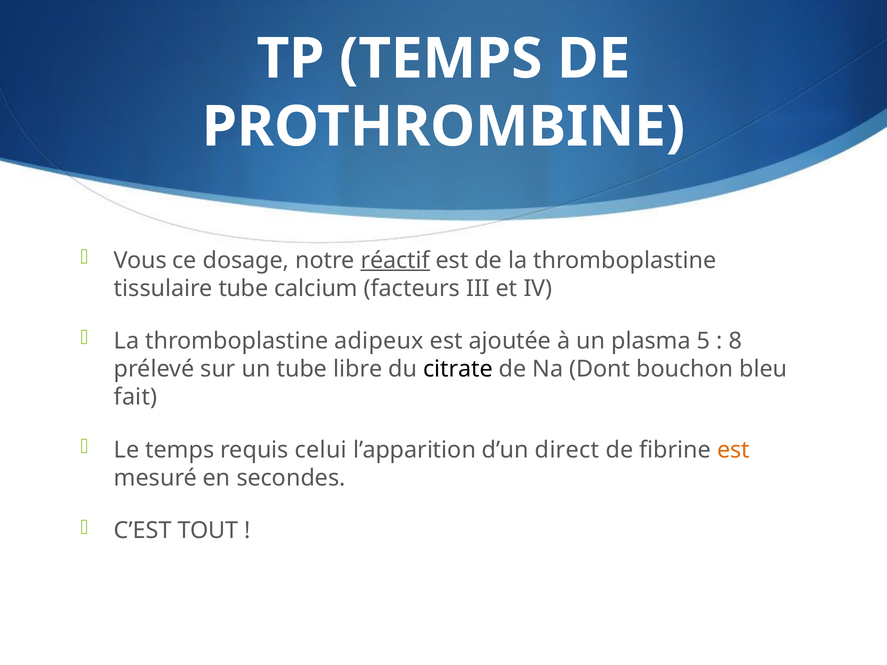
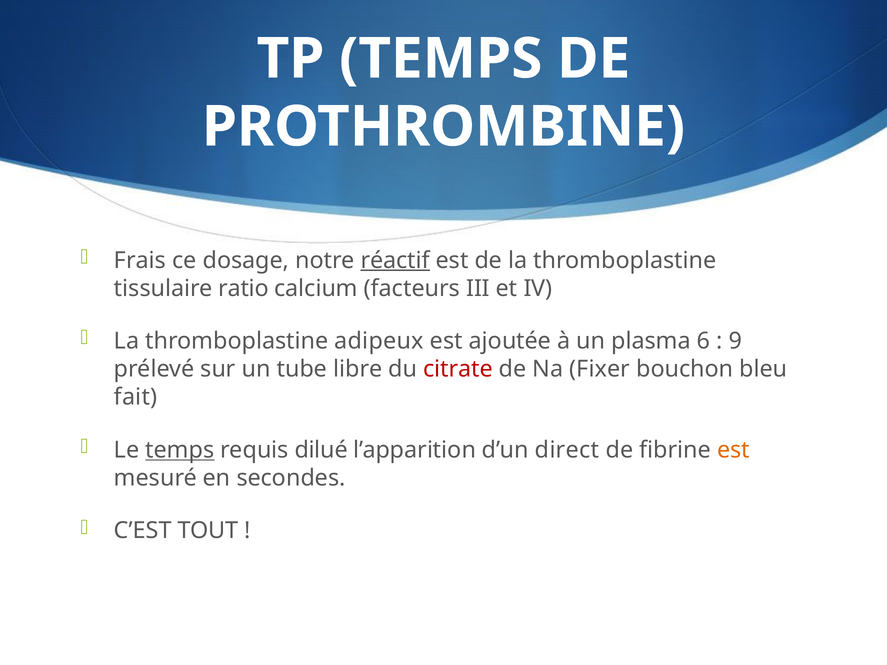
Vous: Vous -> Frais
tissulaire tube: tube -> ratio
5: 5 -> 6
8: 8 -> 9
citrate colour: black -> red
Dont: Dont -> Fixer
temps at (180, 450) underline: none -> present
celui: celui -> dilué
